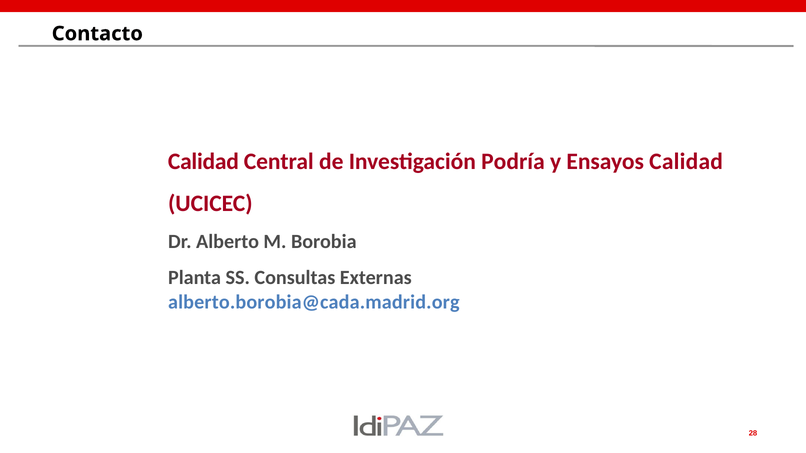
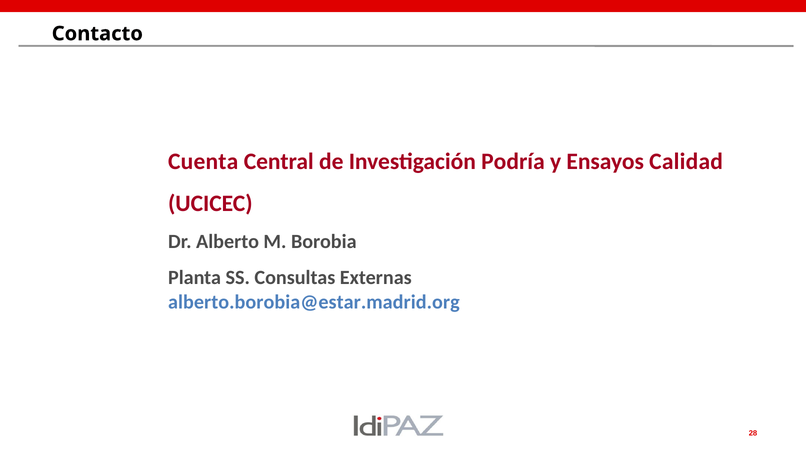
Calidad at (203, 161): Calidad -> Cuenta
alberto.borobia@cada.madrid.org: alberto.borobia@cada.madrid.org -> alberto.borobia@estar.madrid.org
